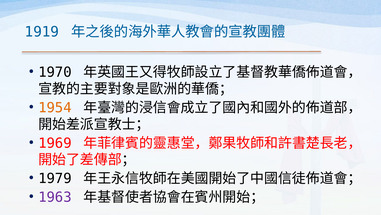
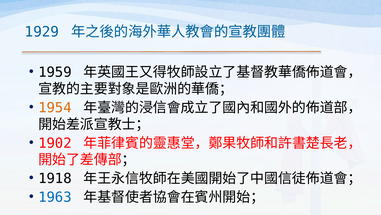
1919: 1919 -> 1929
1970: 1970 -> 1959
1969: 1969 -> 1902
1979: 1979 -> 1918
1963 colour: purple -> blue
